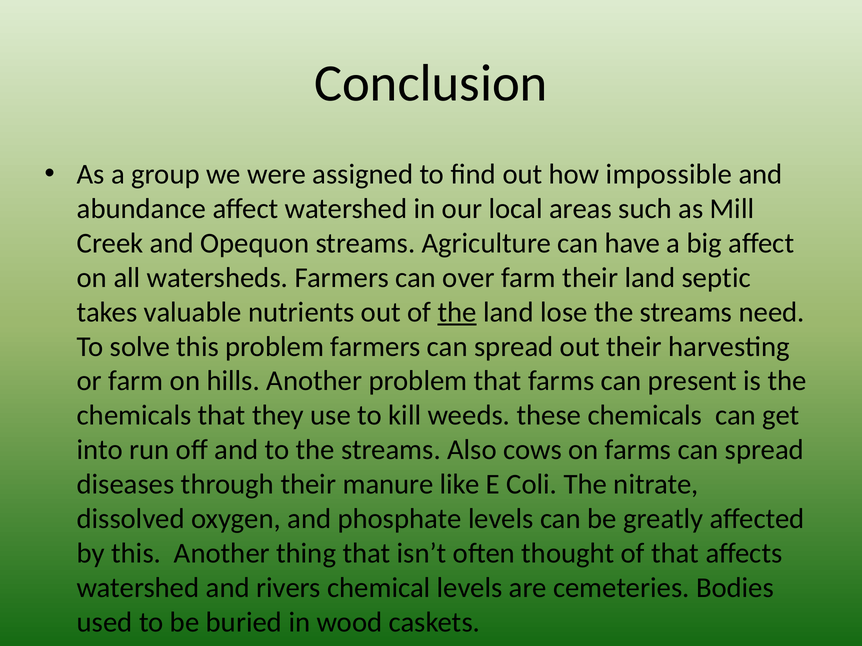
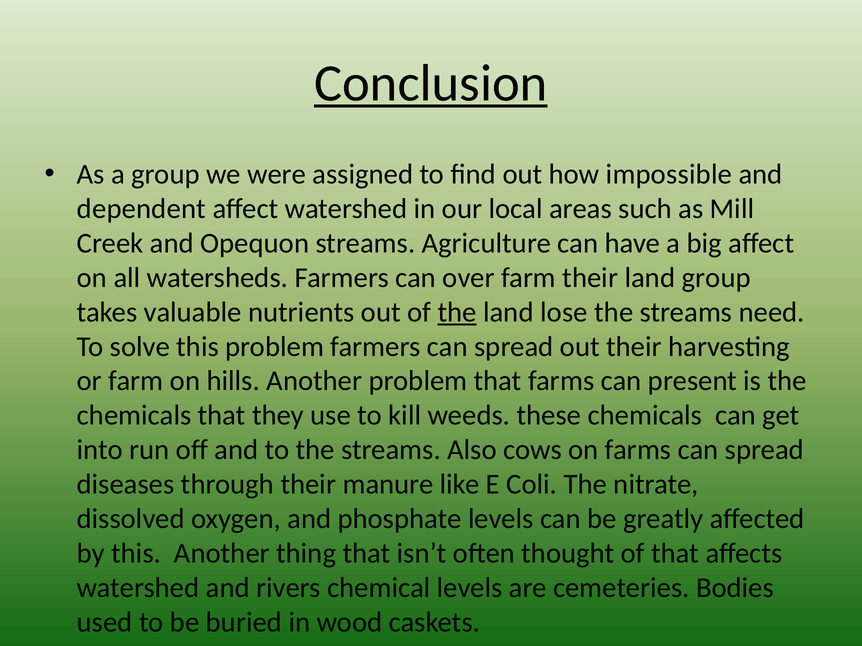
Conclusion underline: none -> present
abundance: abundance -> dependent
land septic: septic -> group
